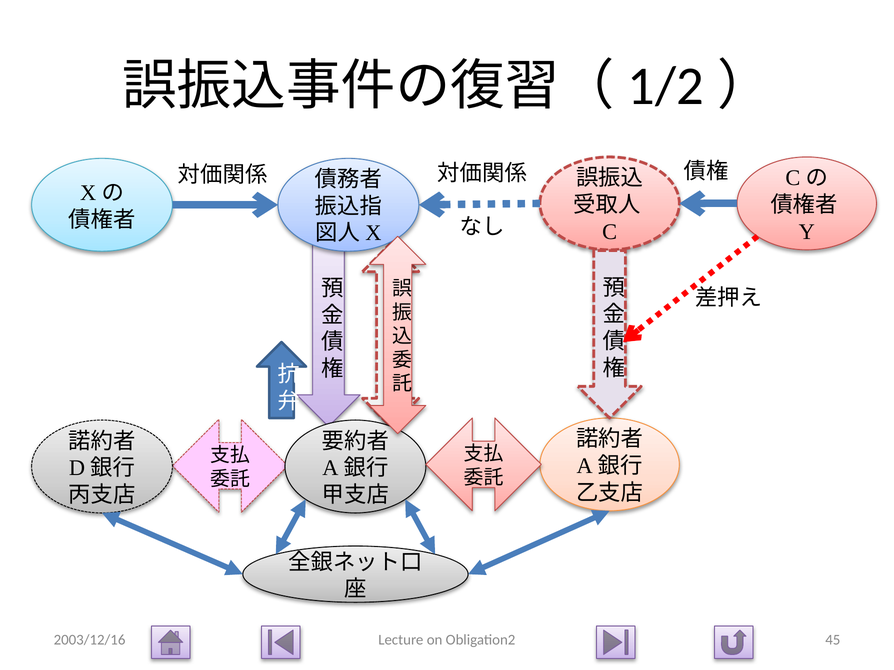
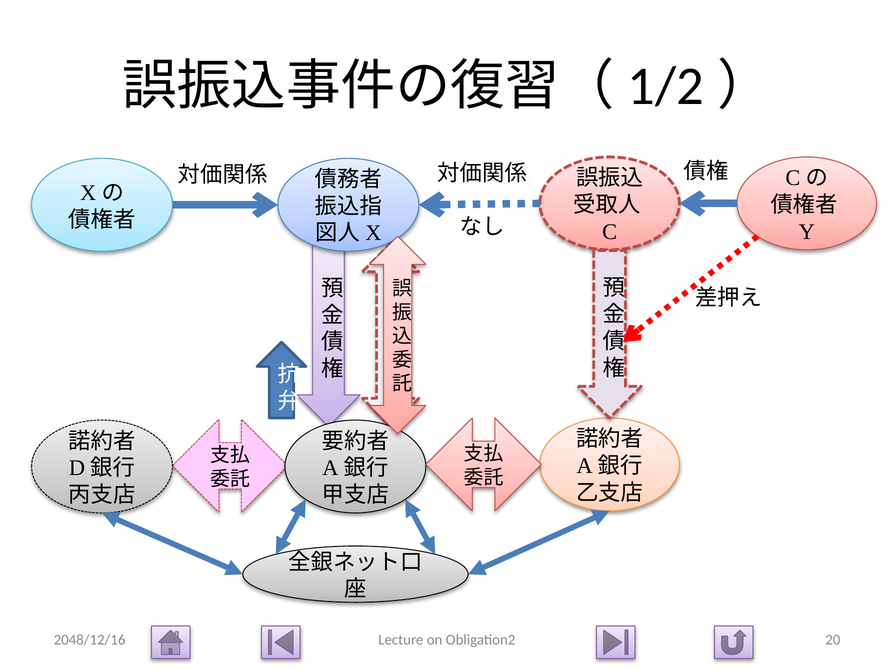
2003/12/16: 2003/12/16 -> 2048/12/16
45: 45 -> 20
